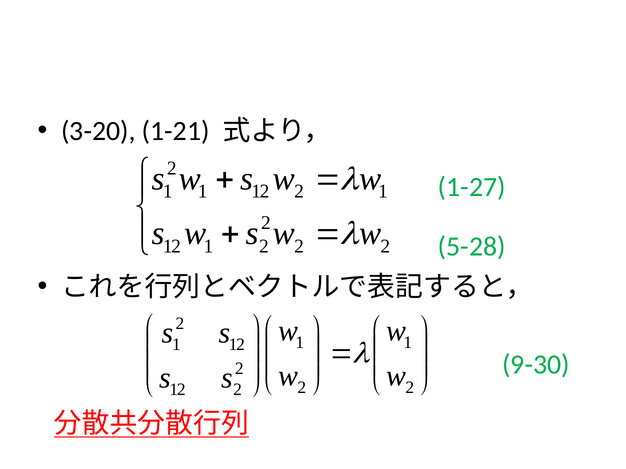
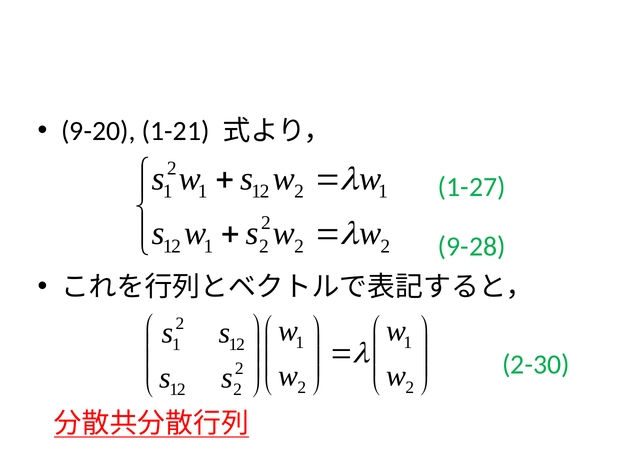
3-20: 3-20 -> 9-20
5-28: 5-28 -> 9-28
9-30: 9-30 -> 2-30
